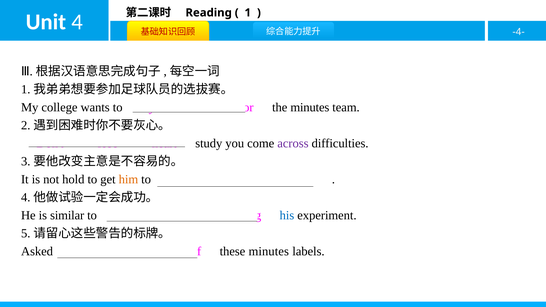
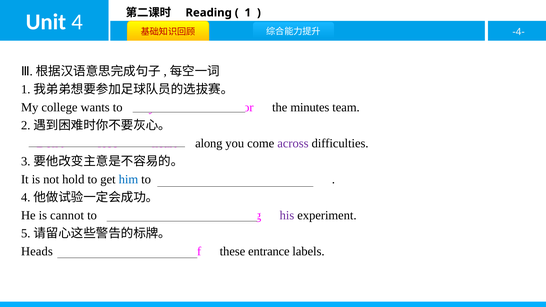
study: study -> along
him colour: orange -> blue
similar: similar -> cannot
his at (287, 215) colour: blue -> purple
Asked: Asked -> Heads
these minutes: minutes -> entrance
